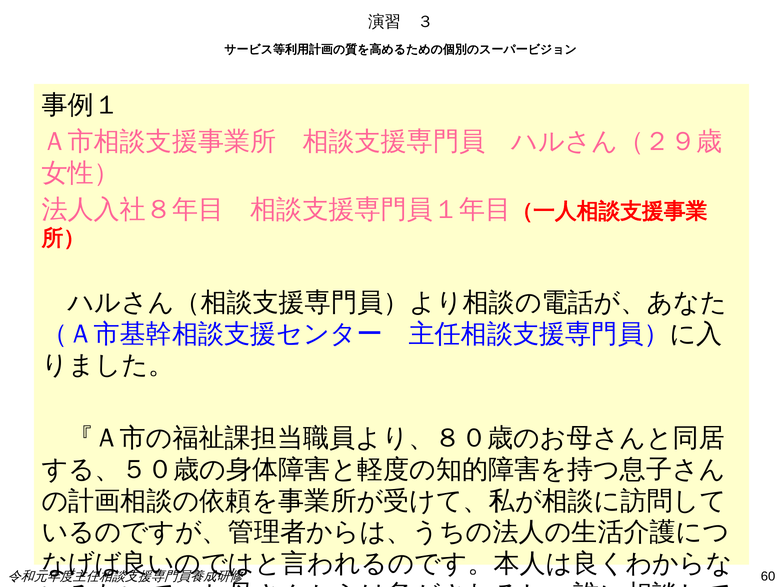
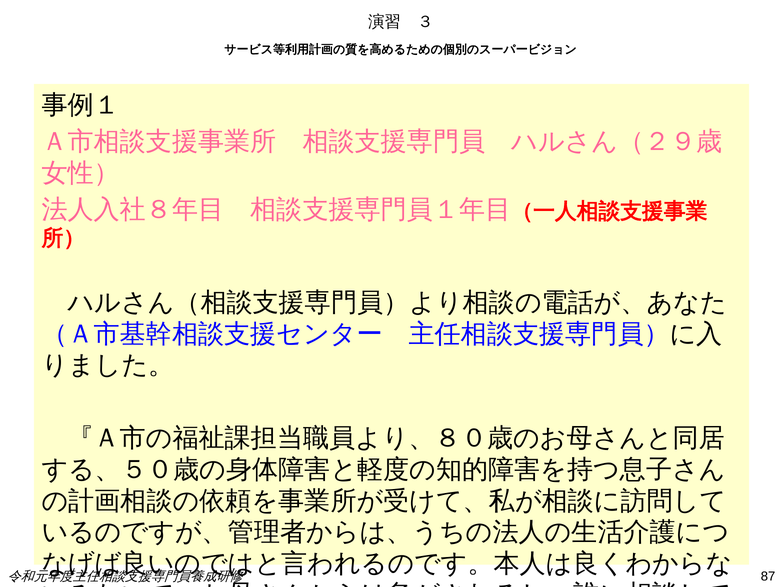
60: 60 -> 87
